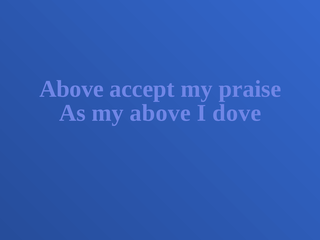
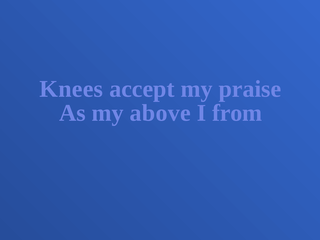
Above at (71, 89): Above -> Knees
dove: dove -> from
